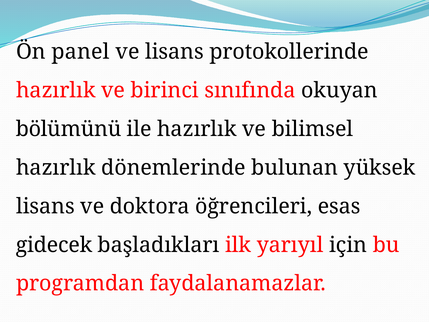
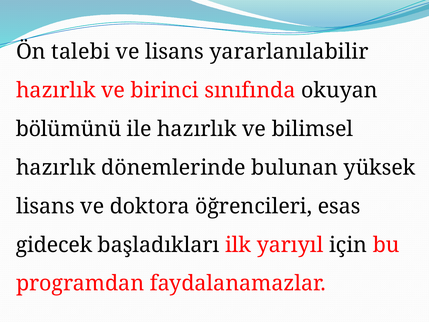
panel: panel -> talebi
protokollerinde: protokollerinde -> yararlanılabilir
